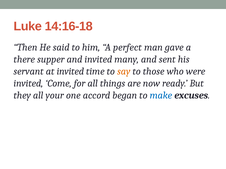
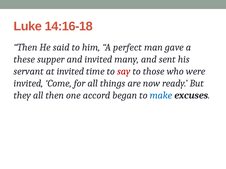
there: there -> these
say colour: orange -> red
all your: your -> then
